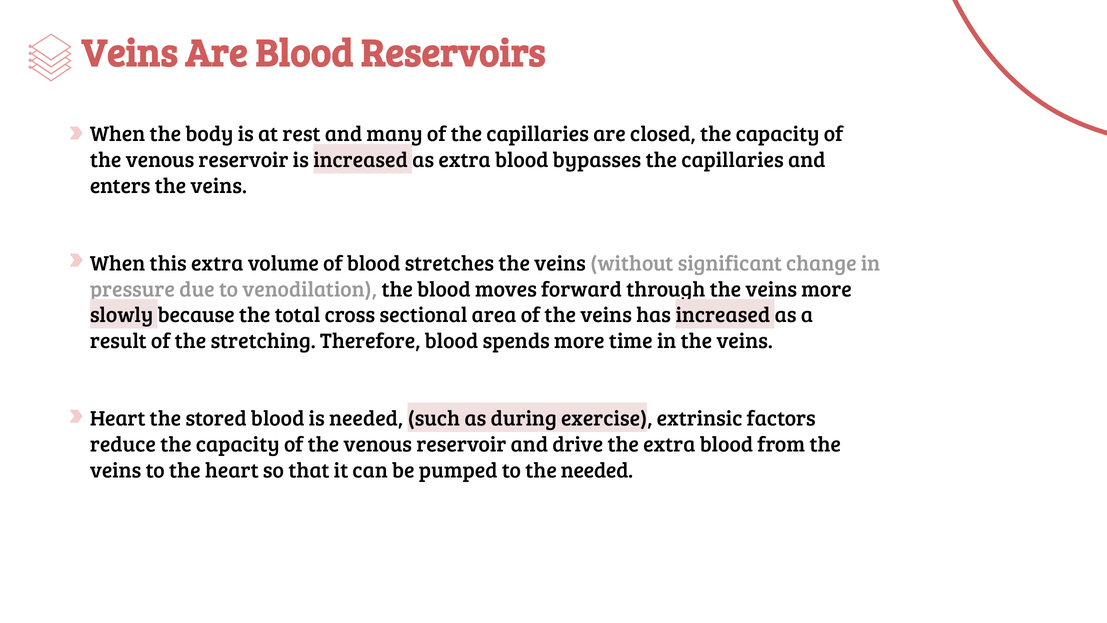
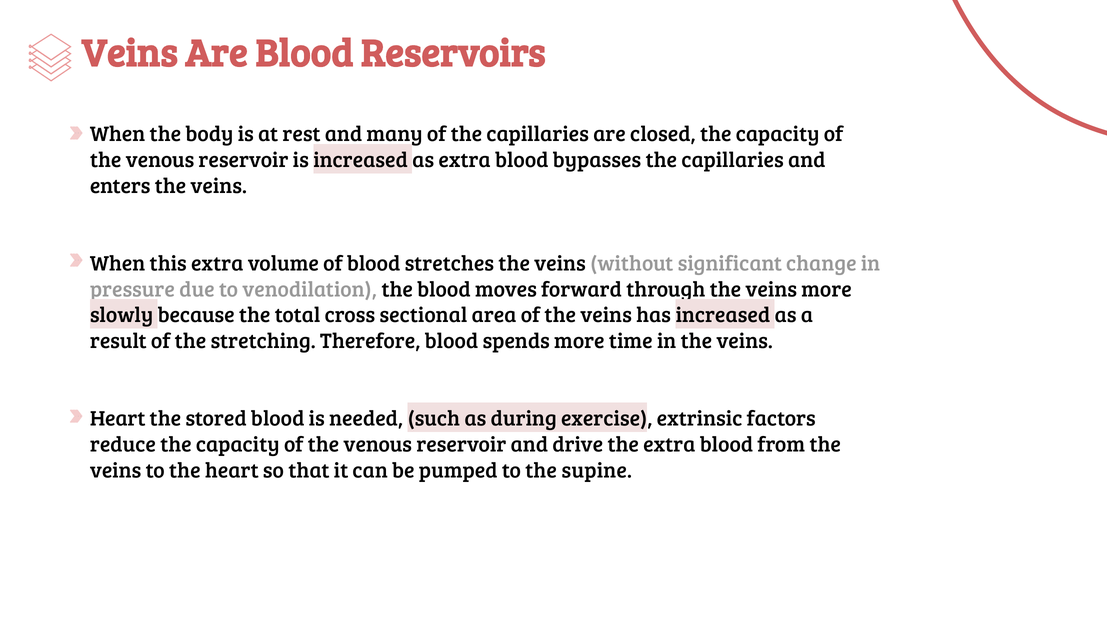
the needed: needed -> supine
